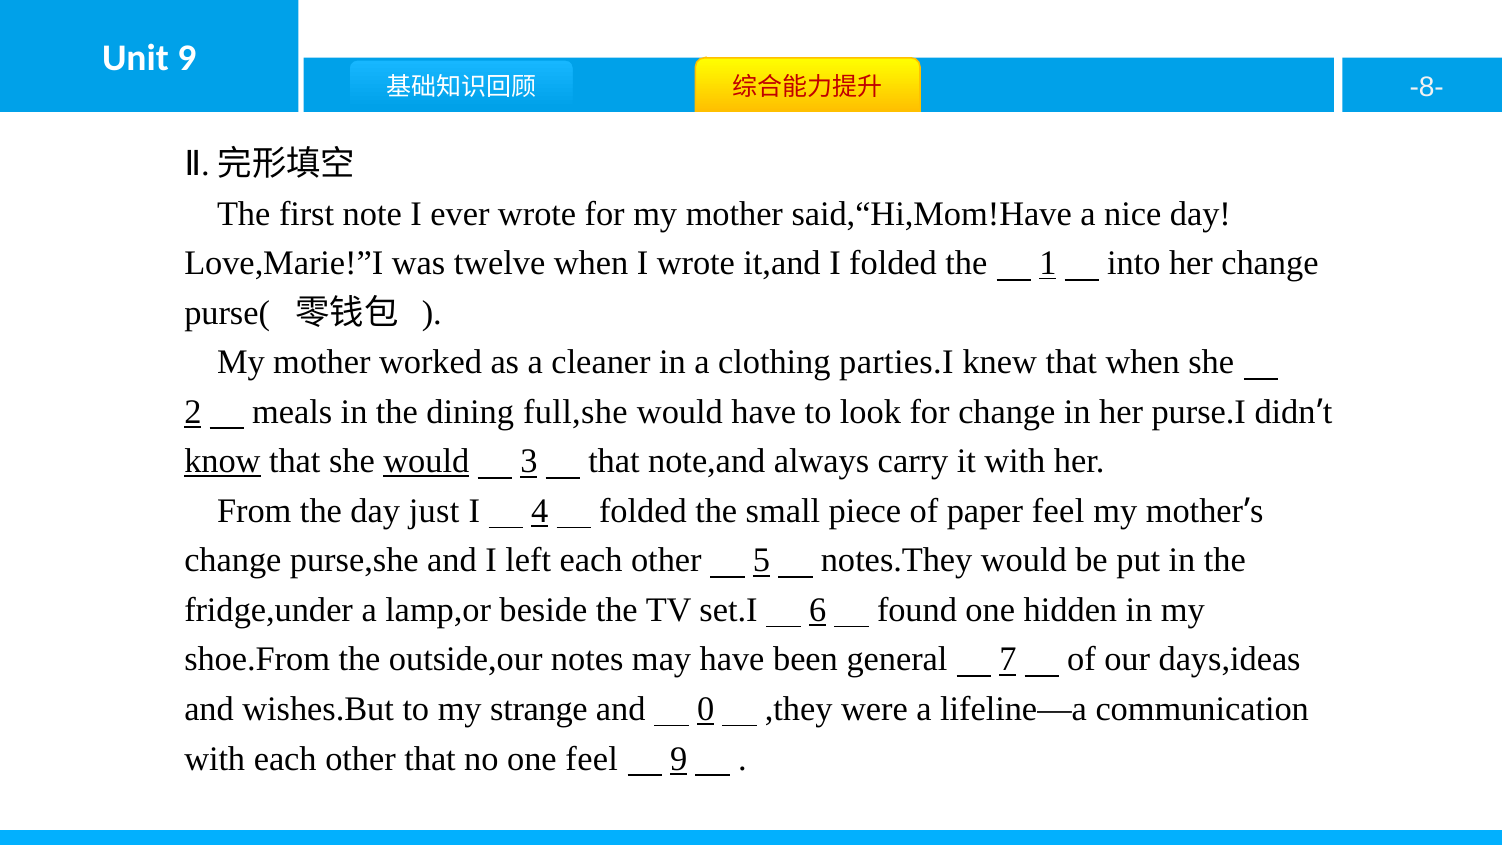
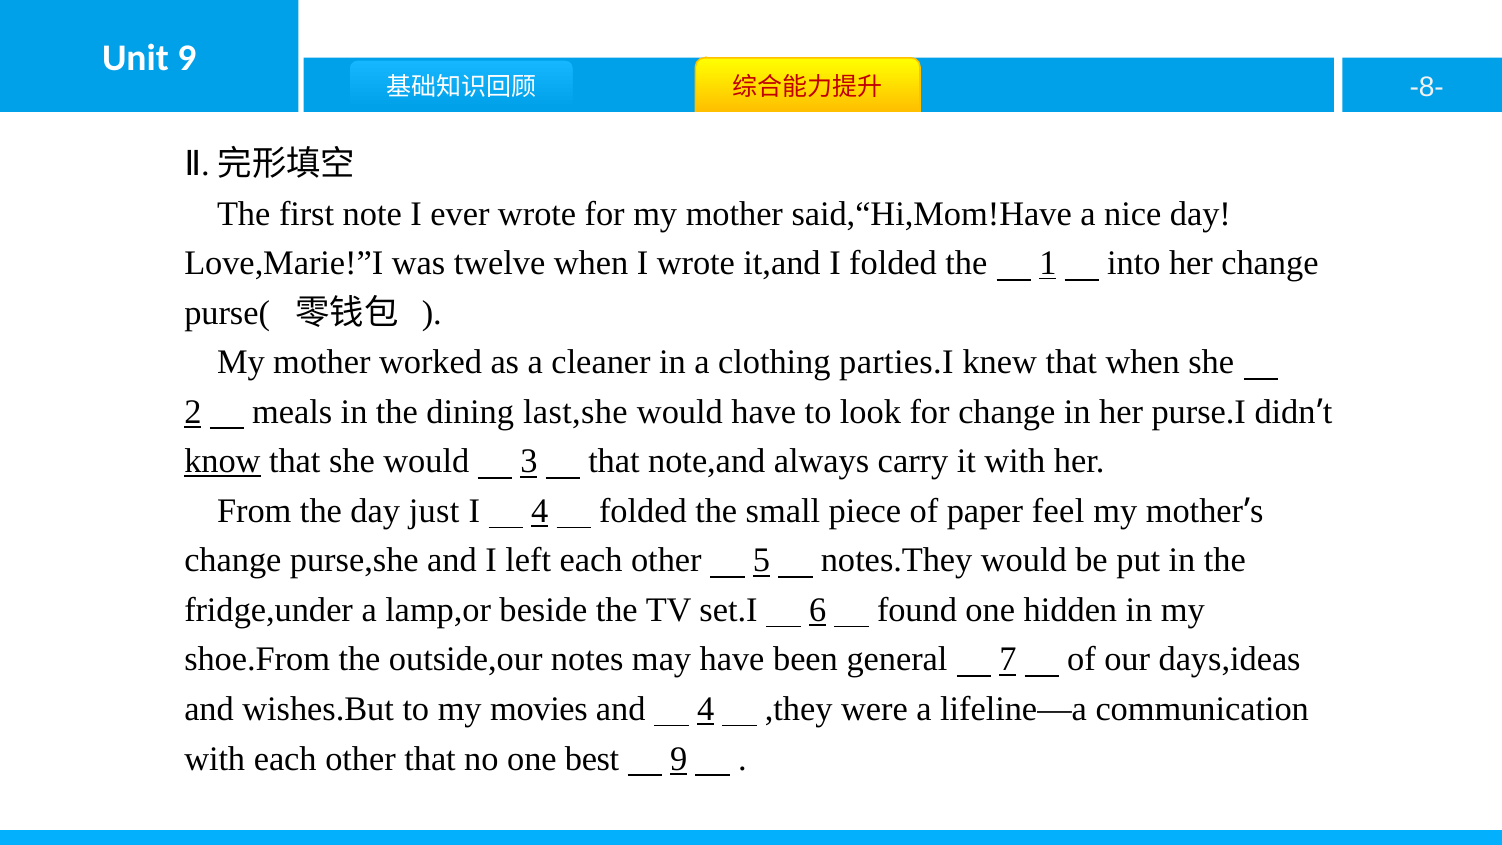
full,she: full,she -> last,she
would at (426, 461) underline: present -> none
strange: strange -> movies
and 0: 0 -> 4
one feel: feel -> best
